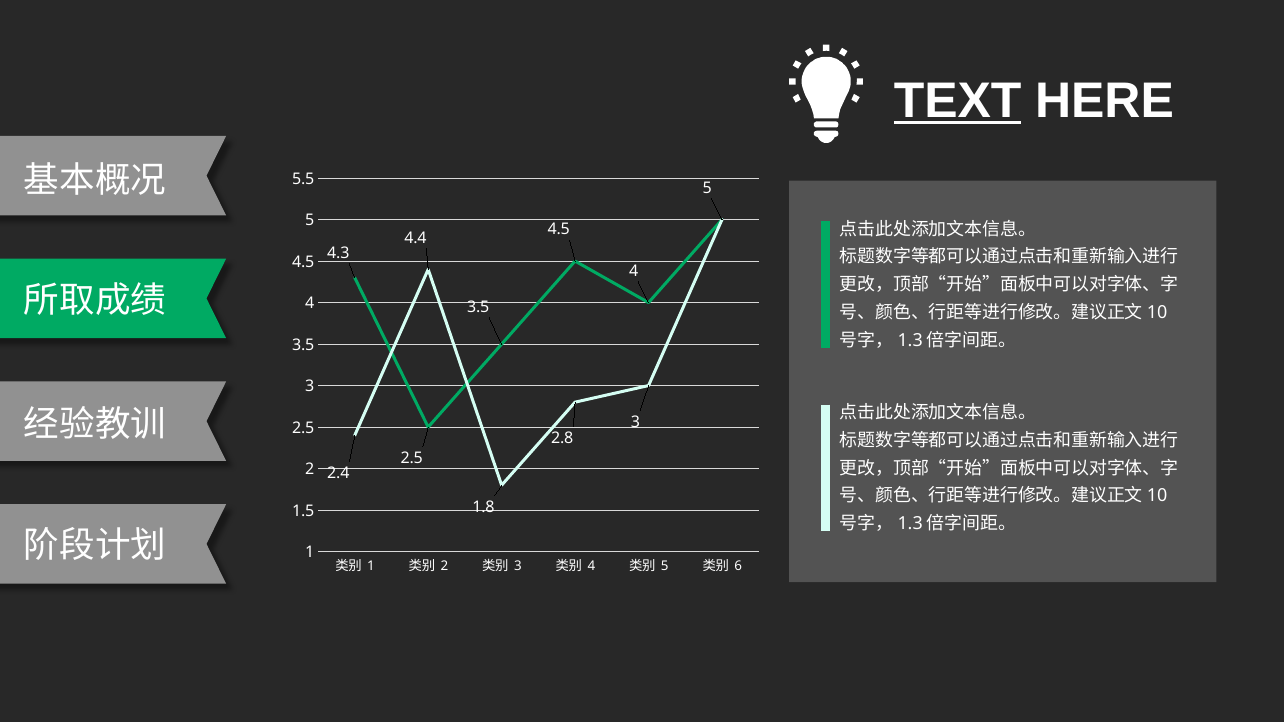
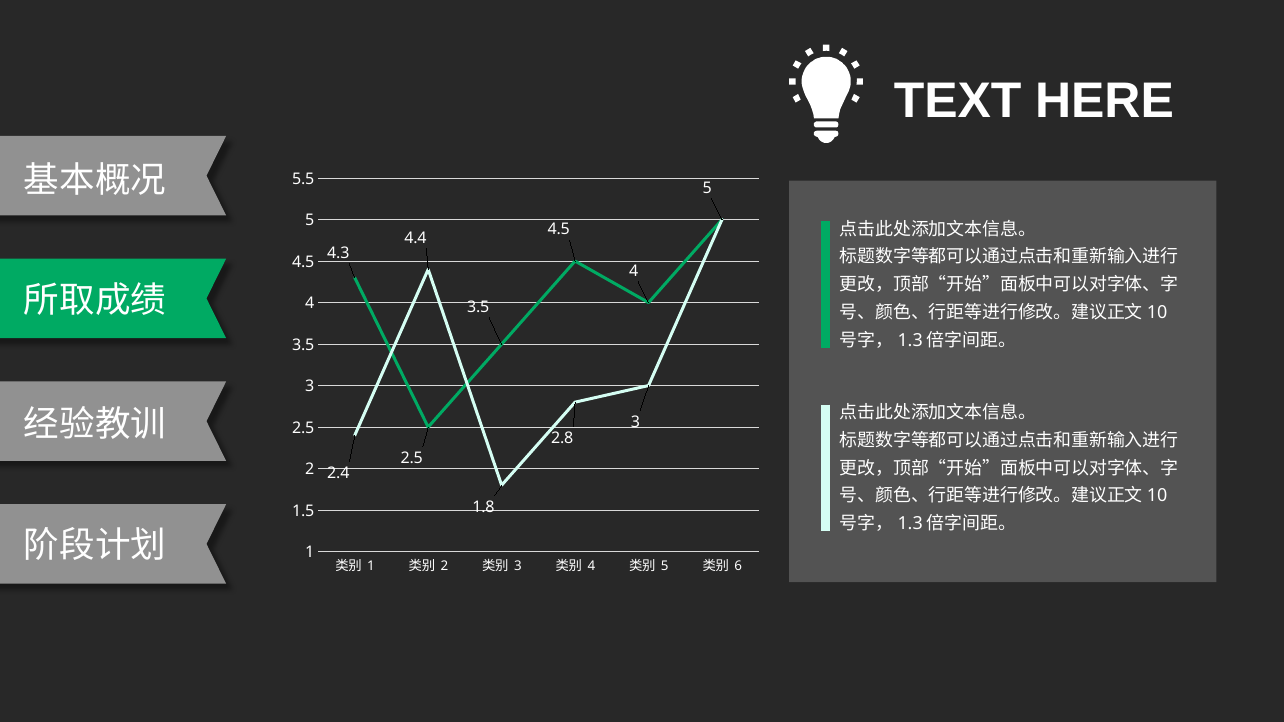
TEXT underline: present -> none
